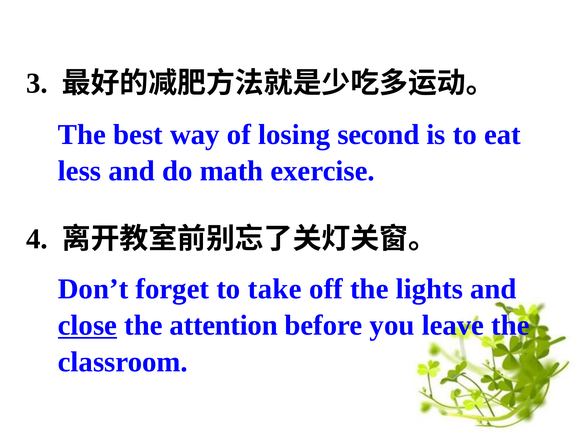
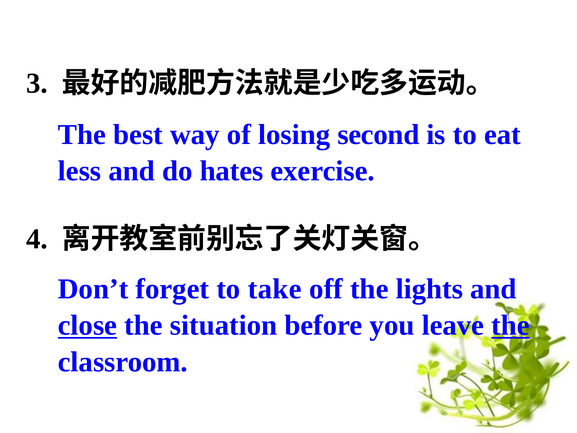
math: math -> hates
attention: attention -> situation
the at (511, 325) underline: none -> present
